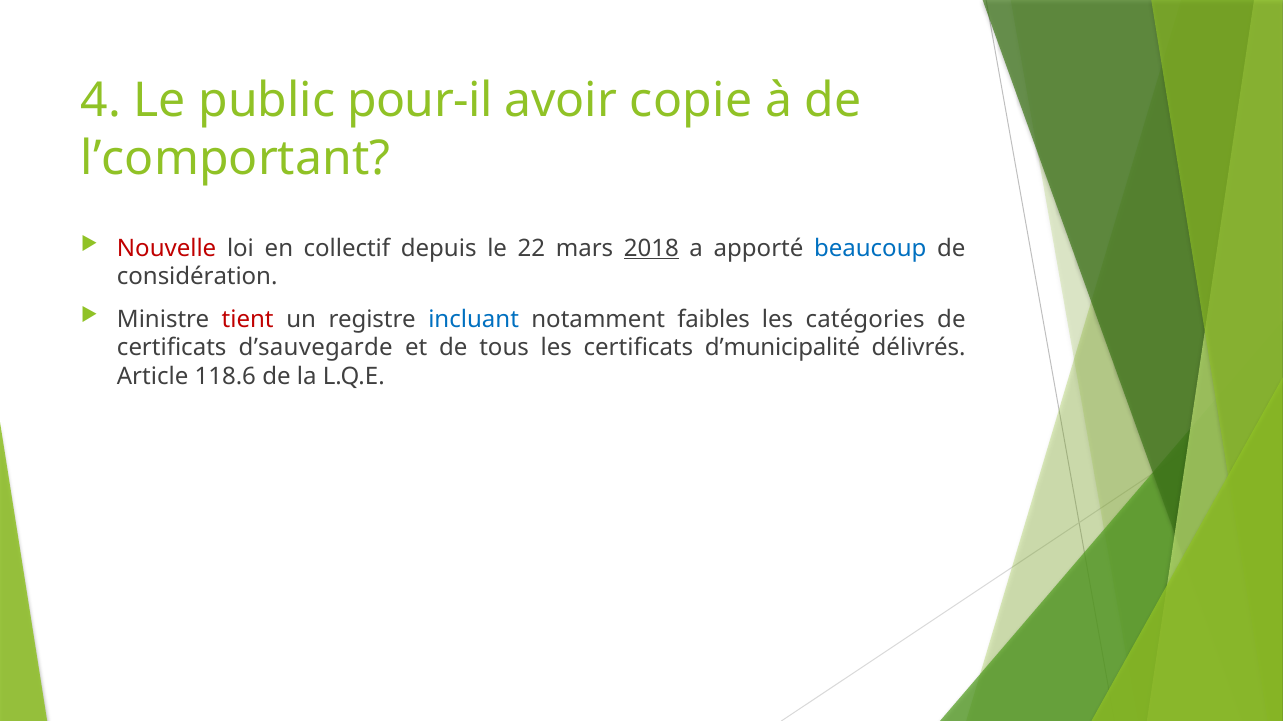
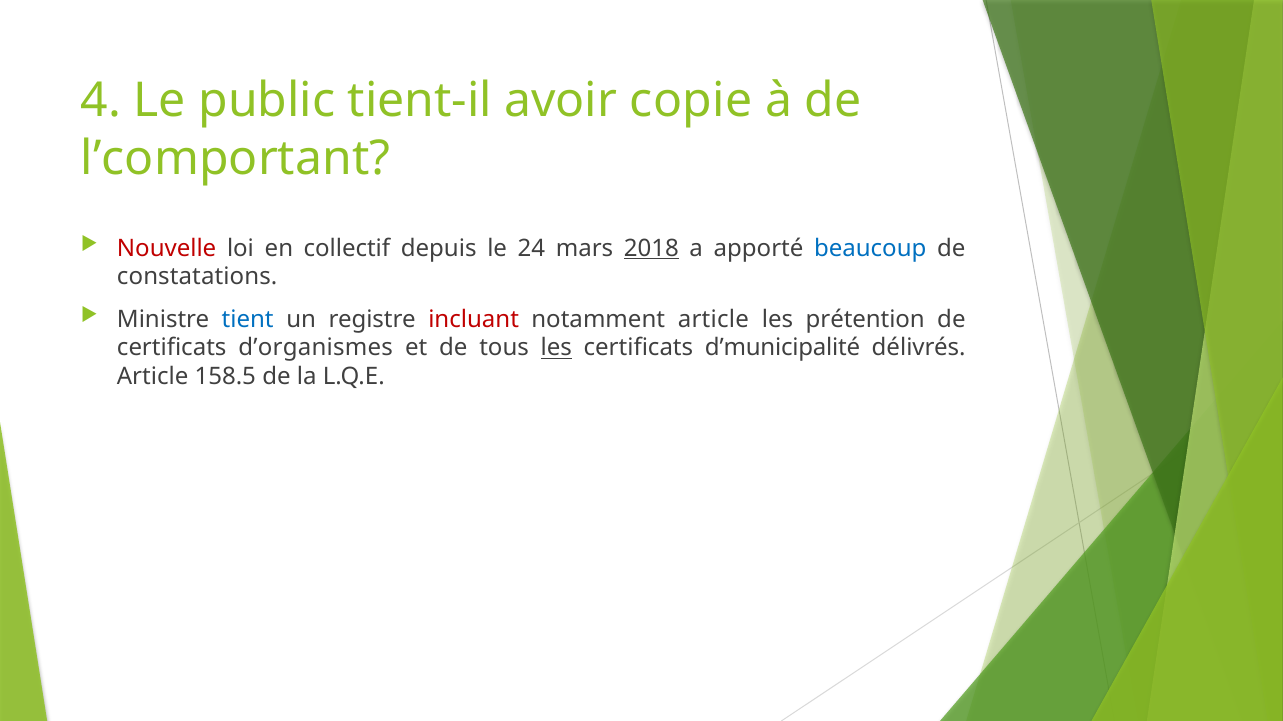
pour-il: pour-il -> tient-il
22: 22 -> 24
considération: considération -> constatations
tient colour: red -> blue
incluant colour: blue -> red
notamment faibles: faibles -> article
catégories: catégories -> prétention
d’sauvegarde: d’sauvegarde -> d’organismes
les at (556, 348) underline: none -> present
118.6: 118.6 -> 158.5
